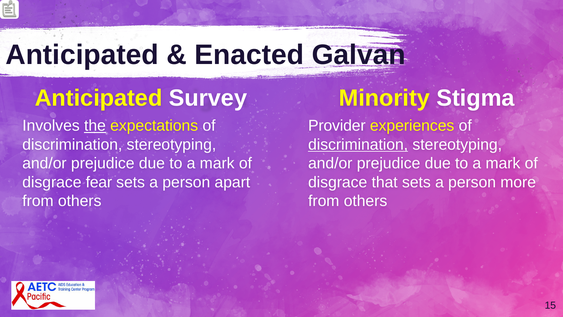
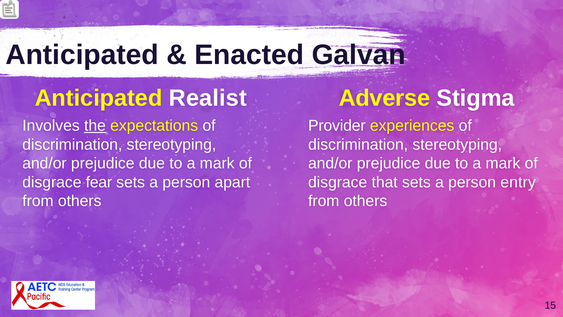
Survey: Survey -> Realist
Minority: Minority -> Adverse
discrimination at (358, 144) underline: present -> none
more: more -> entry
